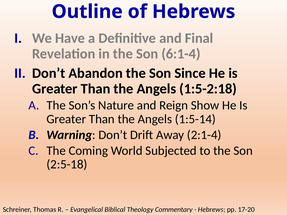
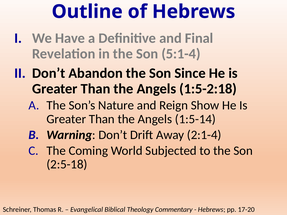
6:1-4: 6:1-4 -> 5:1-4
